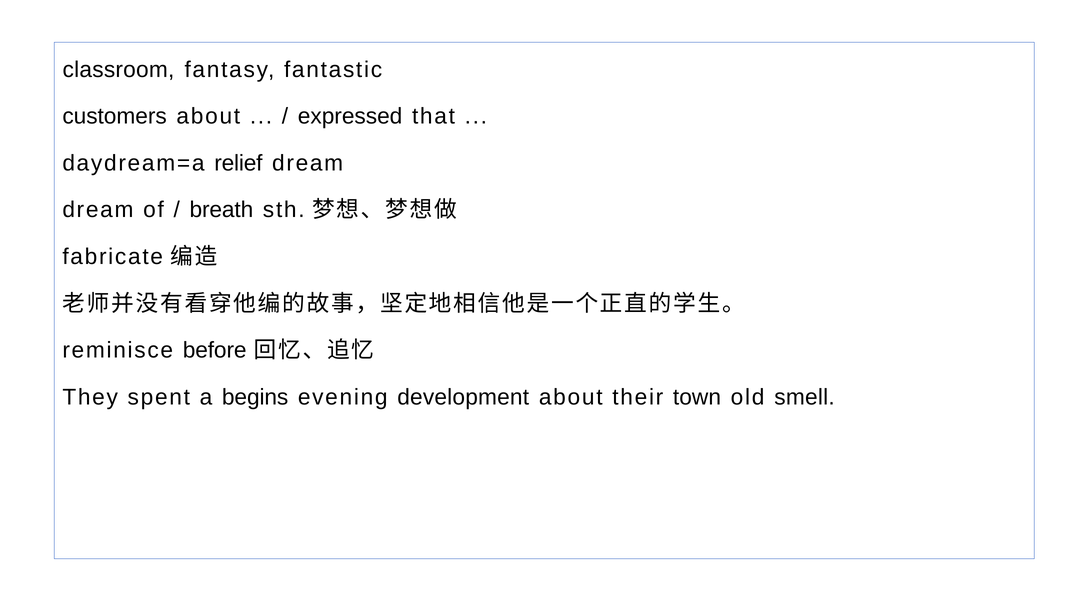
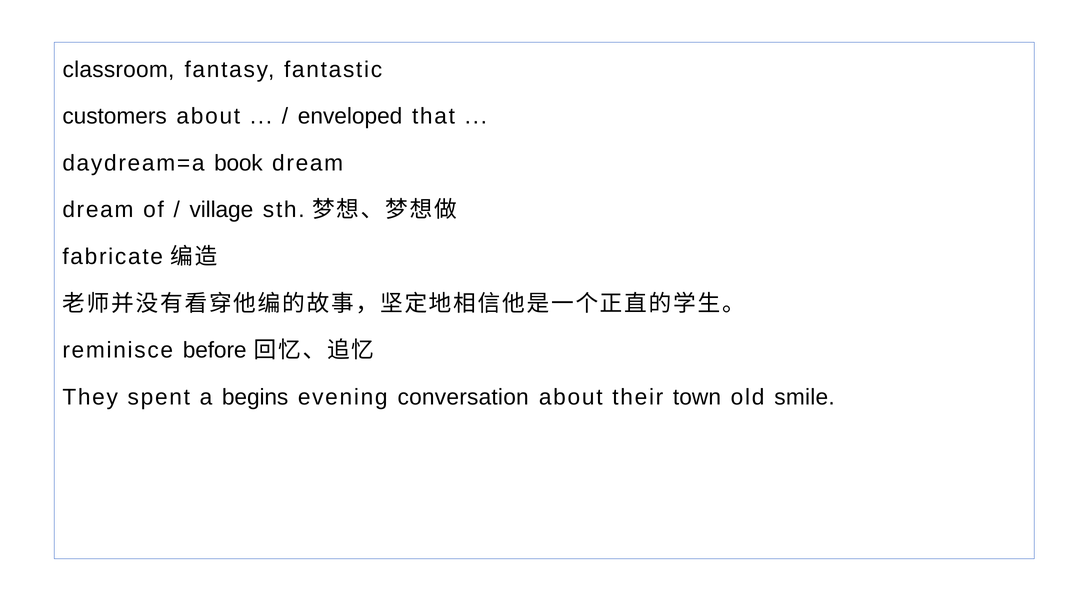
expressed: expressed -> enveloped
relief: relief -> book
breath: breath -> village
development: development -> conversation
smell: smell -> smile
